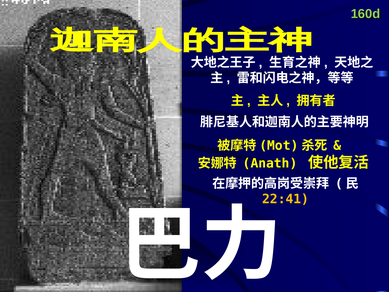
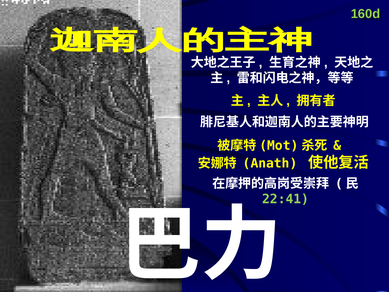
22:41 colour: yellow -> light green
